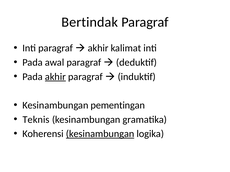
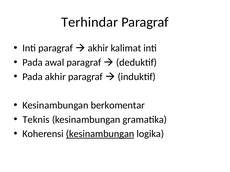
Bertindak: Bertindak -> Terhindar
akhir at (55, 77) underline: present -> none
pementingan: pementingan -> berkomentar
